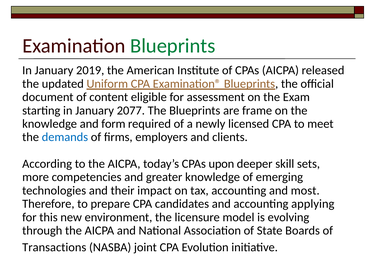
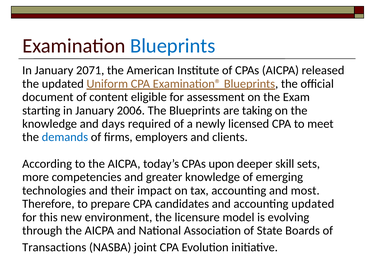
Blueprints at (173, 46) colour: green -> blue
2019: 2019 -> 2071
2077: 2077 -> 2006
frame: frame -> taking
form: form -> days
accounting applying: applying -> updated
